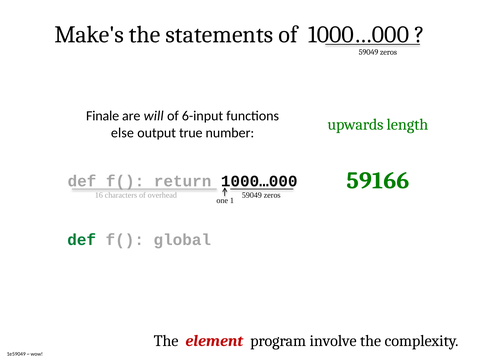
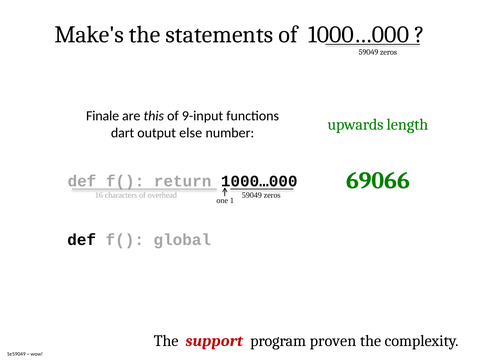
will: will -> this
6-input: 6-input -> 9-input
else: else -> dart
true: true -> else
59166: 59166 -> 69066
def at (82, 239) colour: green -> black
element: element -> support
involve: involve -> proven
